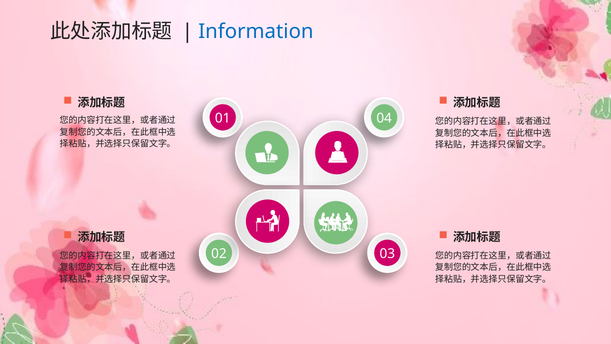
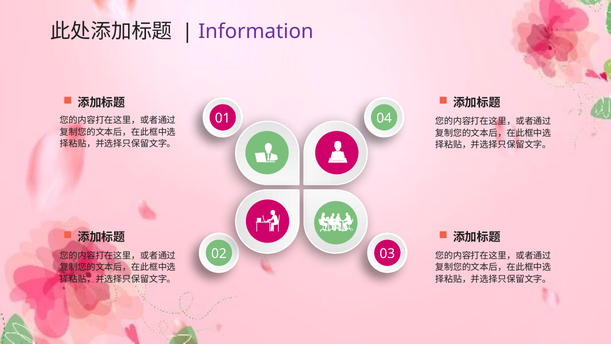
Information colour: blue -> purple
